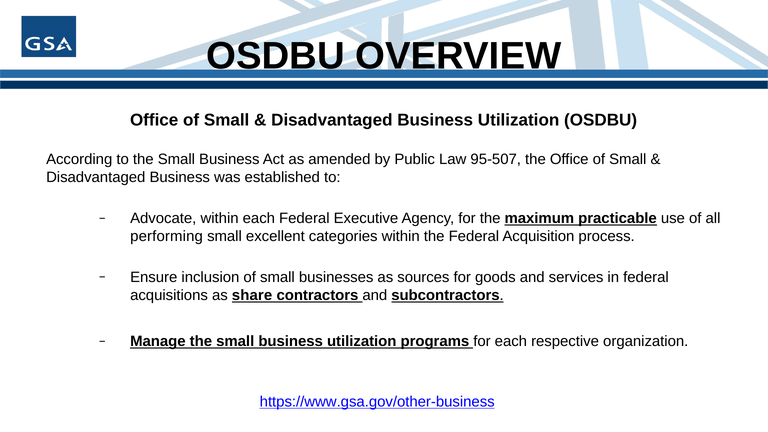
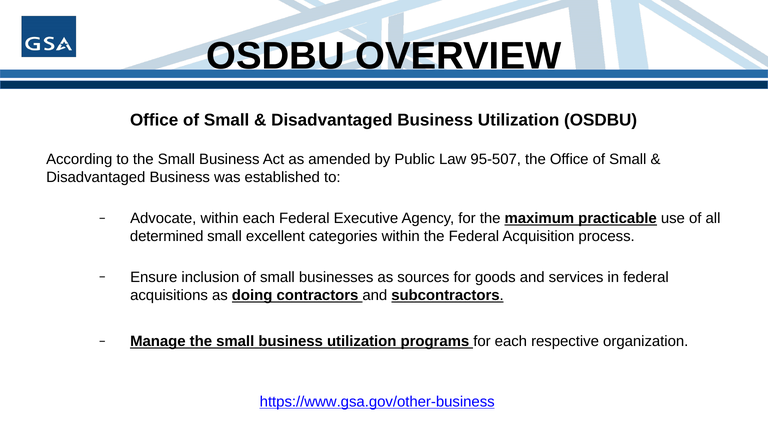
performing: performing -> determined
share: share -> doing
